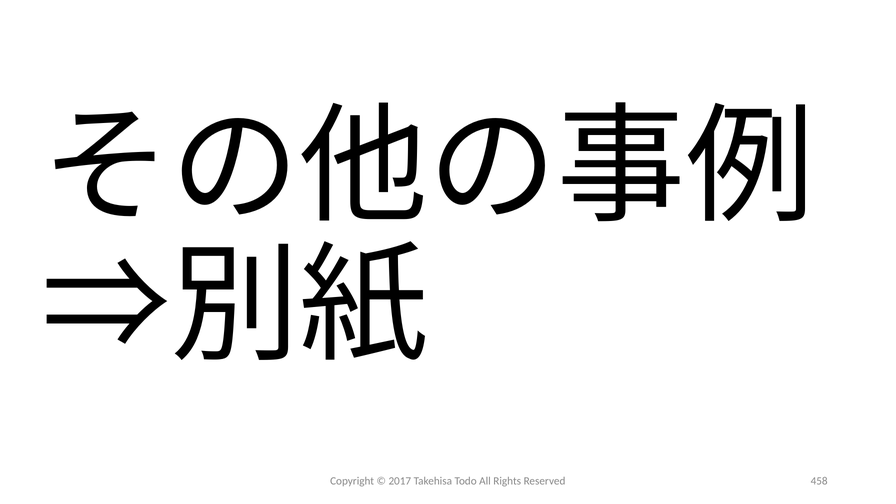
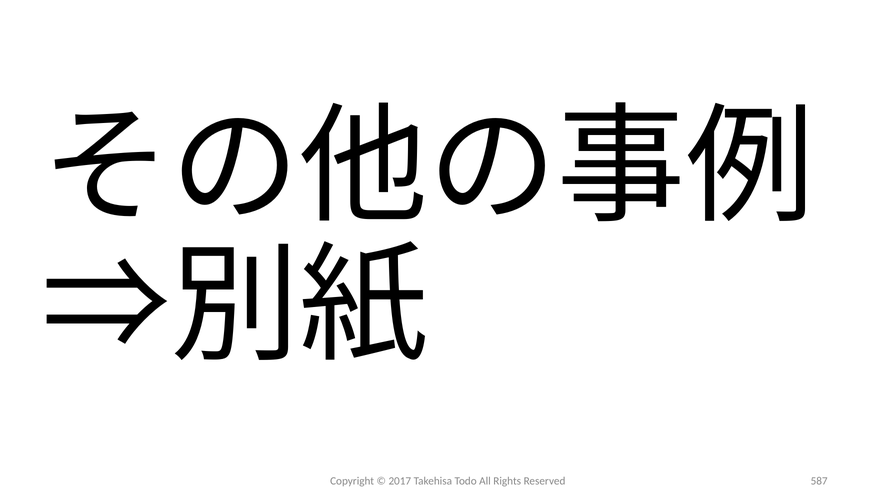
458: 458 -> 587
